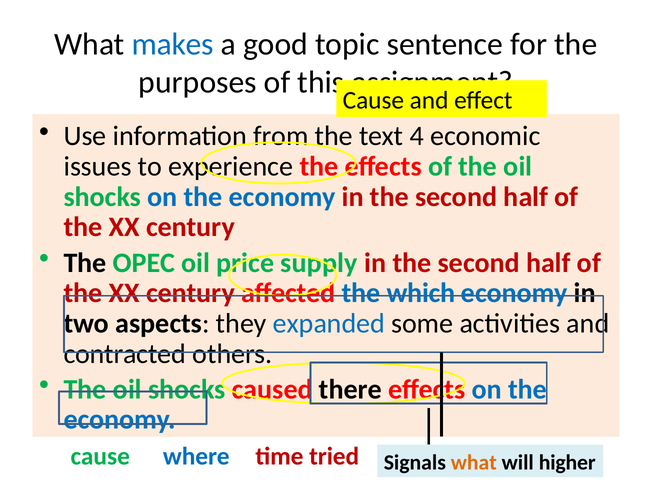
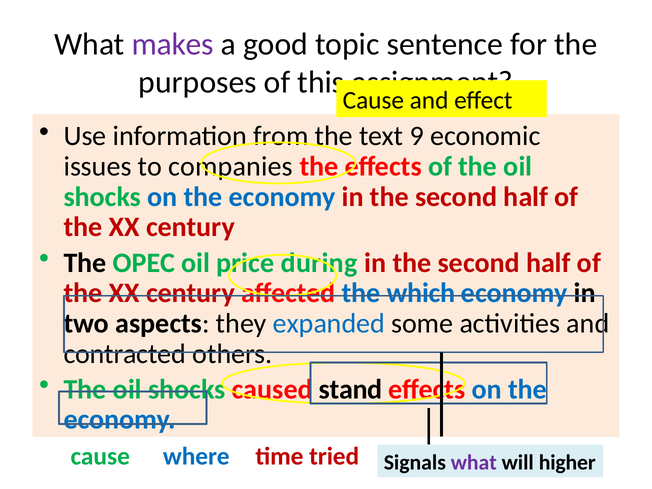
makes colour: blue -> purple
4: 4 -> 9
experience: experience -> companies
supply: supply -> during
there: there -> stand
what at (474, 462) colour: orange -> purple
